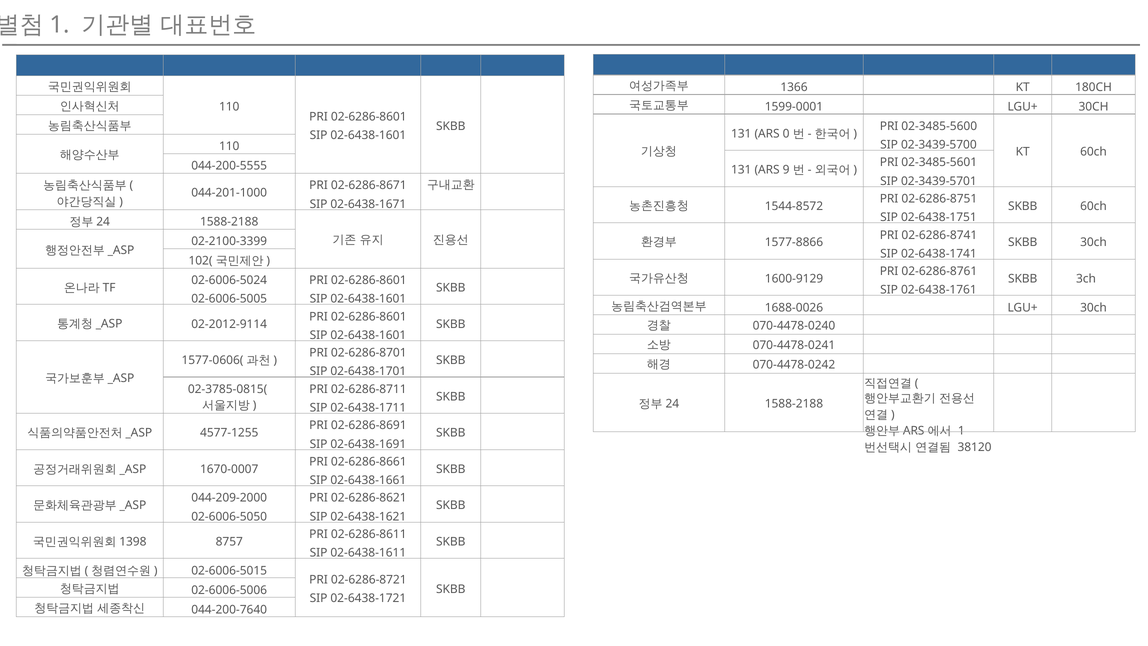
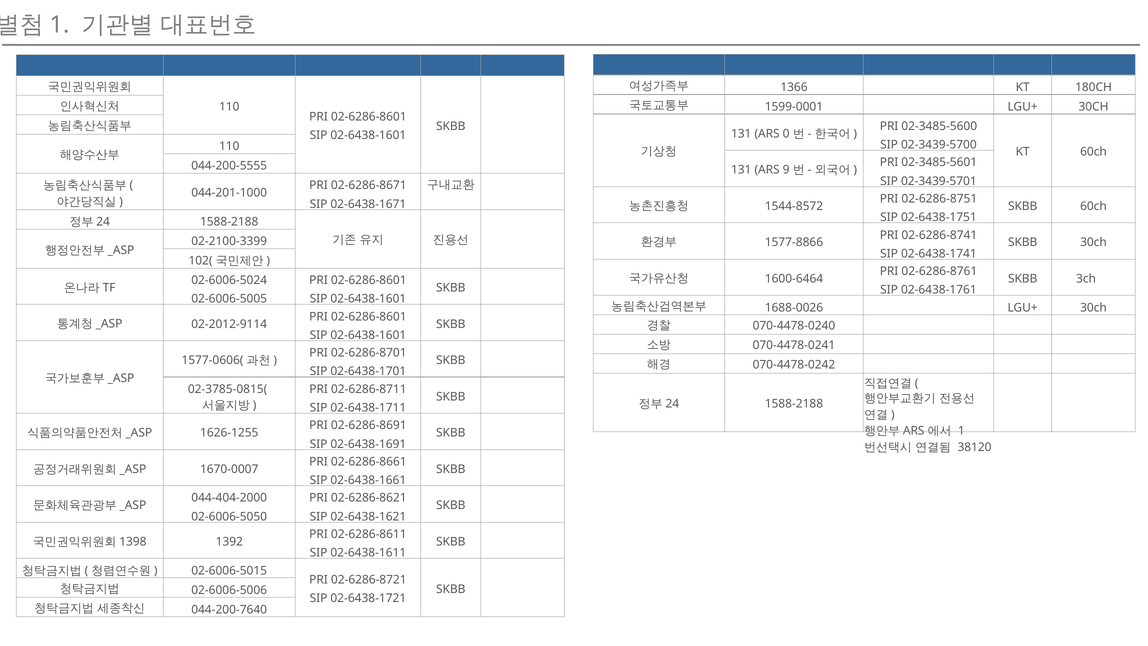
1600-9129: 1600-9129 -> 1600-6464
4577-1255: 4577-1255 -> 1626-1255
044-209-2000: 044-209-2000 -> 044-404-2000
8757: 8757 -> 1392
